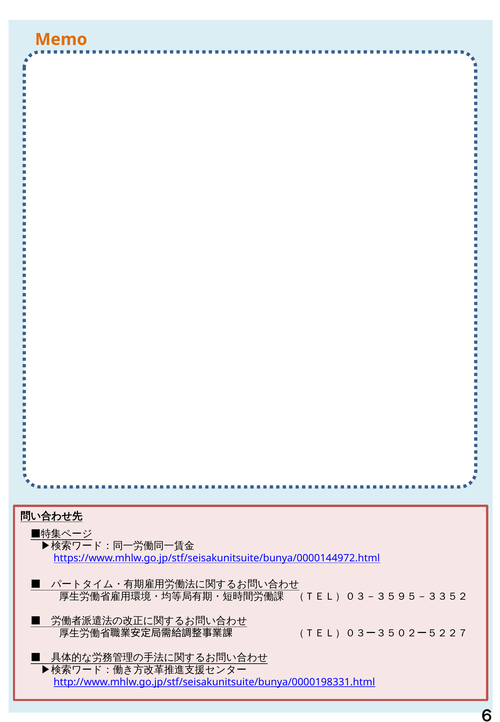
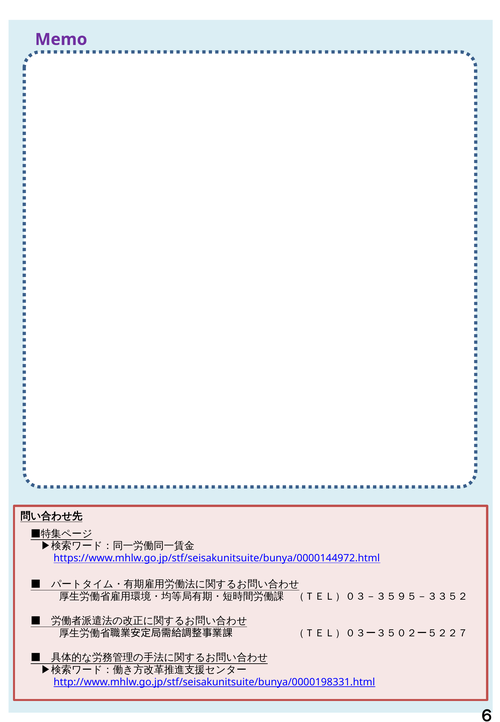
Memo colour: orange -> purple
